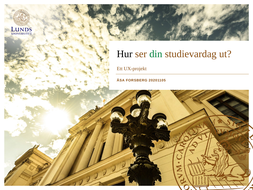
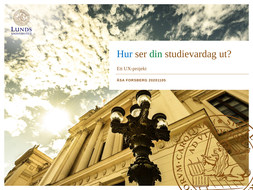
Hur colour: black -> blue
